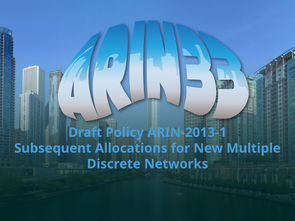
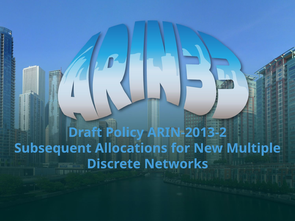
ARIN-2013-1: ARIN-2013-1 -> ARIN-2013-2
